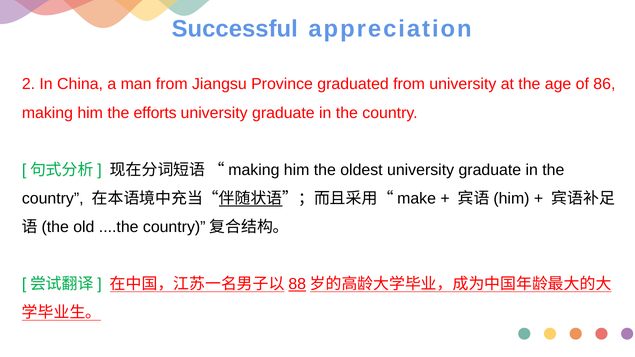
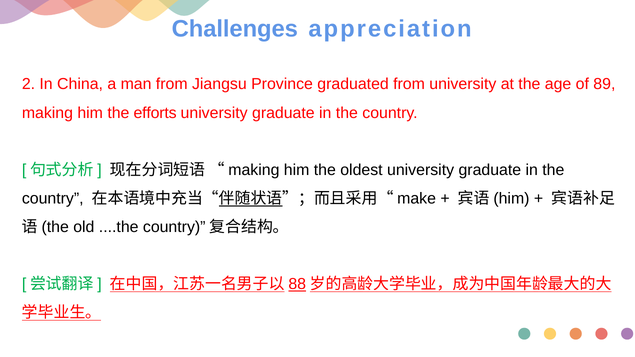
Successful: Successful -> Challenges
86: 86 -> 89
